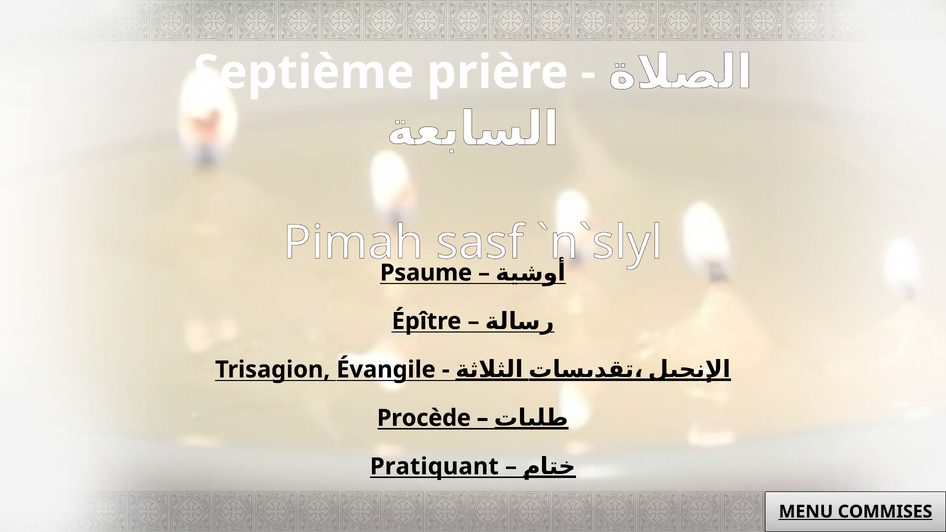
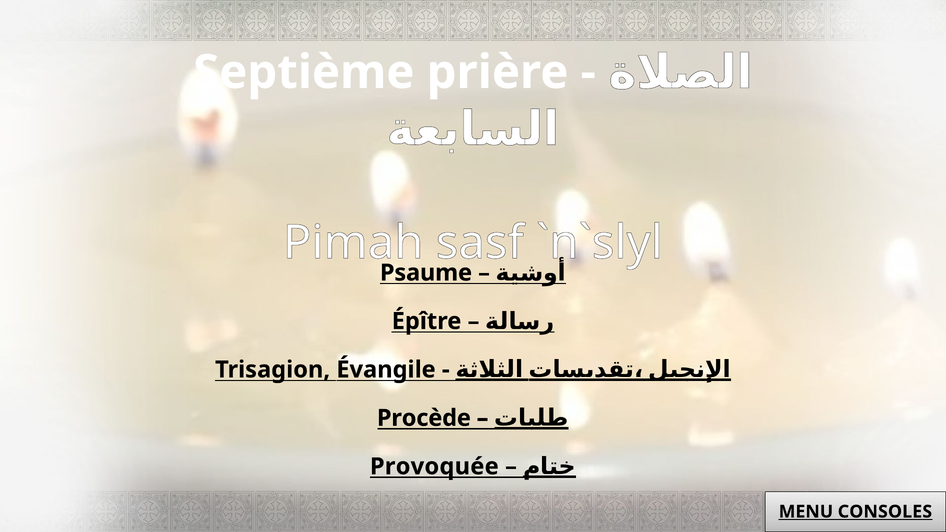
Pratiquant: Pratiquant -> Provoquée
COMMISES: COMMISES -> CONSOLES
